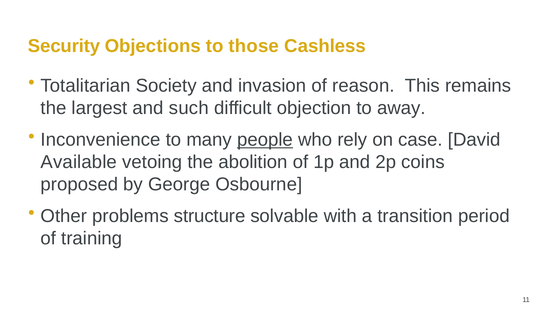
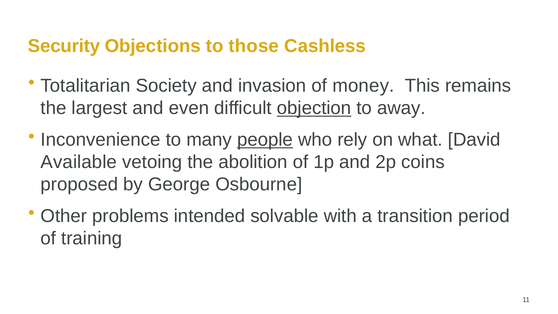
reason: reason -> money
such: such -> even
objection underline: none -> present
case: case -> what
structure: structure -> intended
